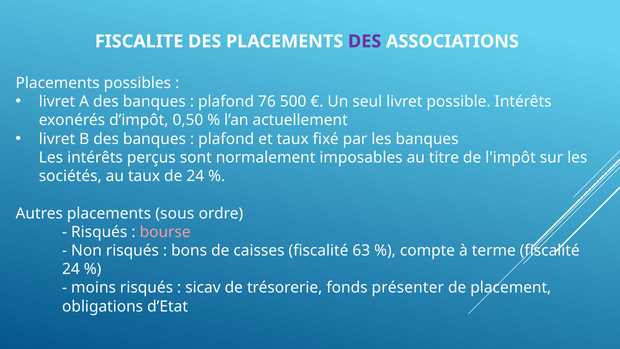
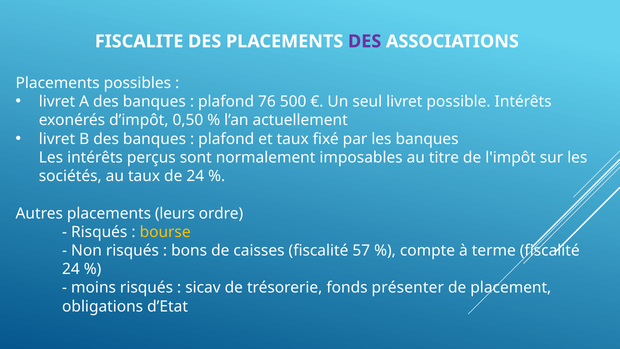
sous: sous -> leurs
bourse colour: pink -> yellow
63: 63 -> 57
